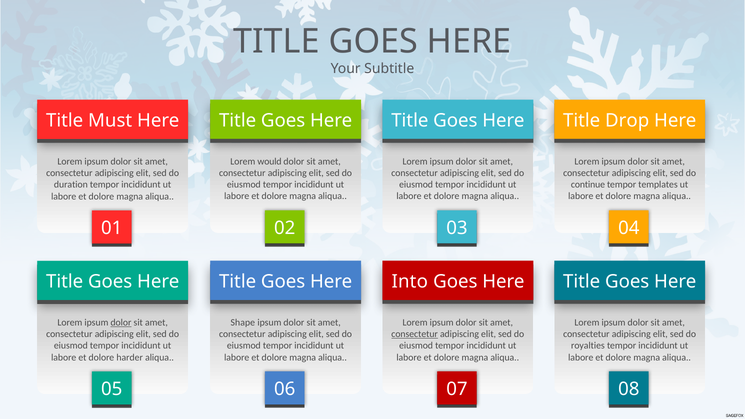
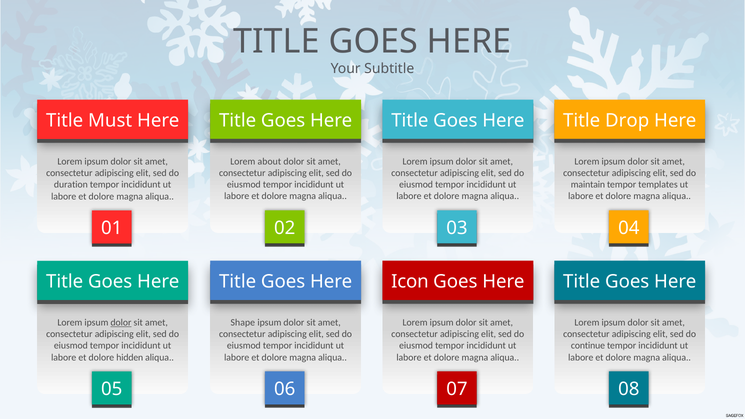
would: would -> about
continue: continue -> maintain
Into: Into -> Icon
consectetur at (415, 334) underline: present -> none
royalties: royalties -> continue
harder: harder -> hidden
